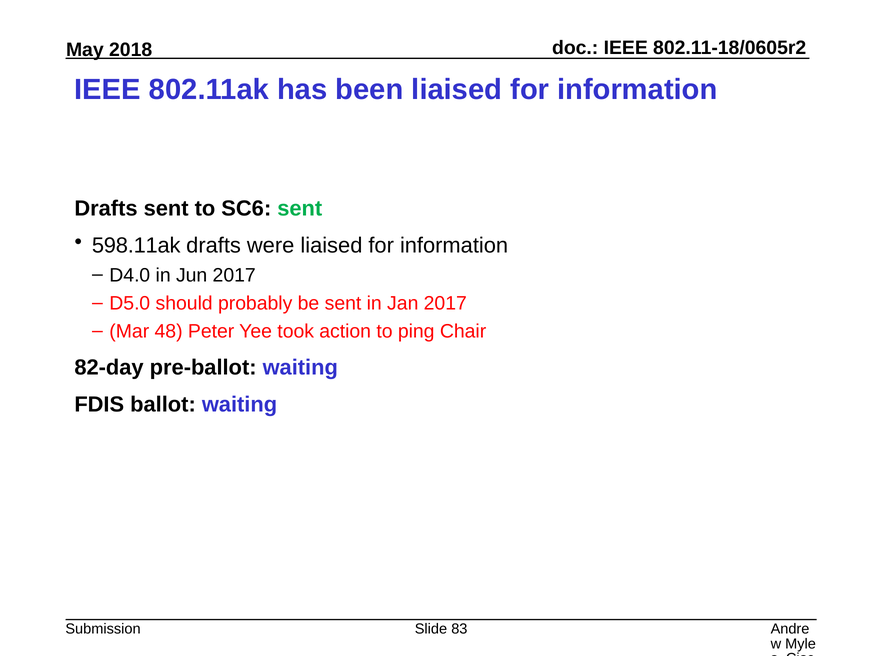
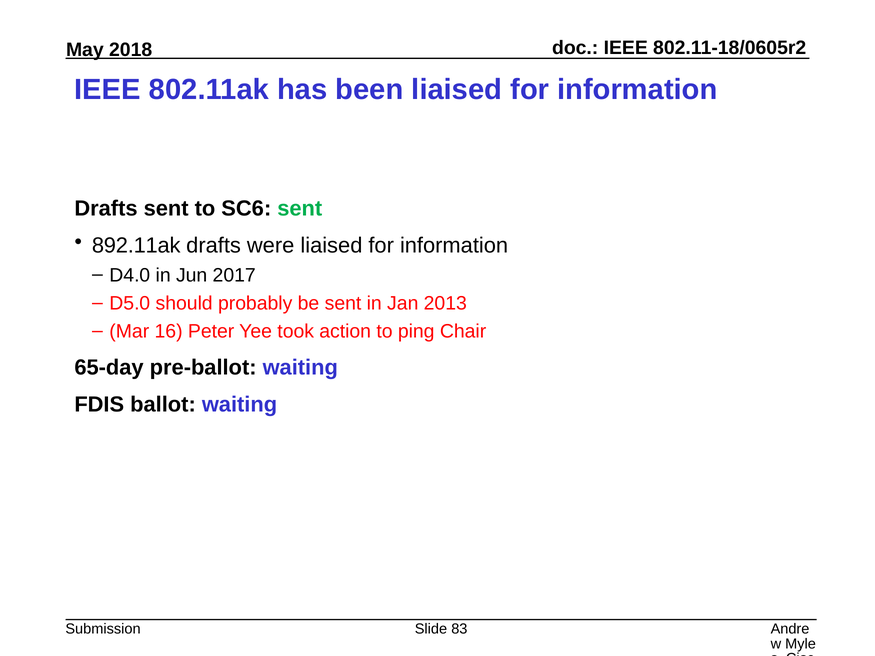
598.11ak: 598.11ak -> 892.11ak
Jan 2017: 2017 -> 2013
48: 48 -> 16
82-day: 82-day -> 65-day
